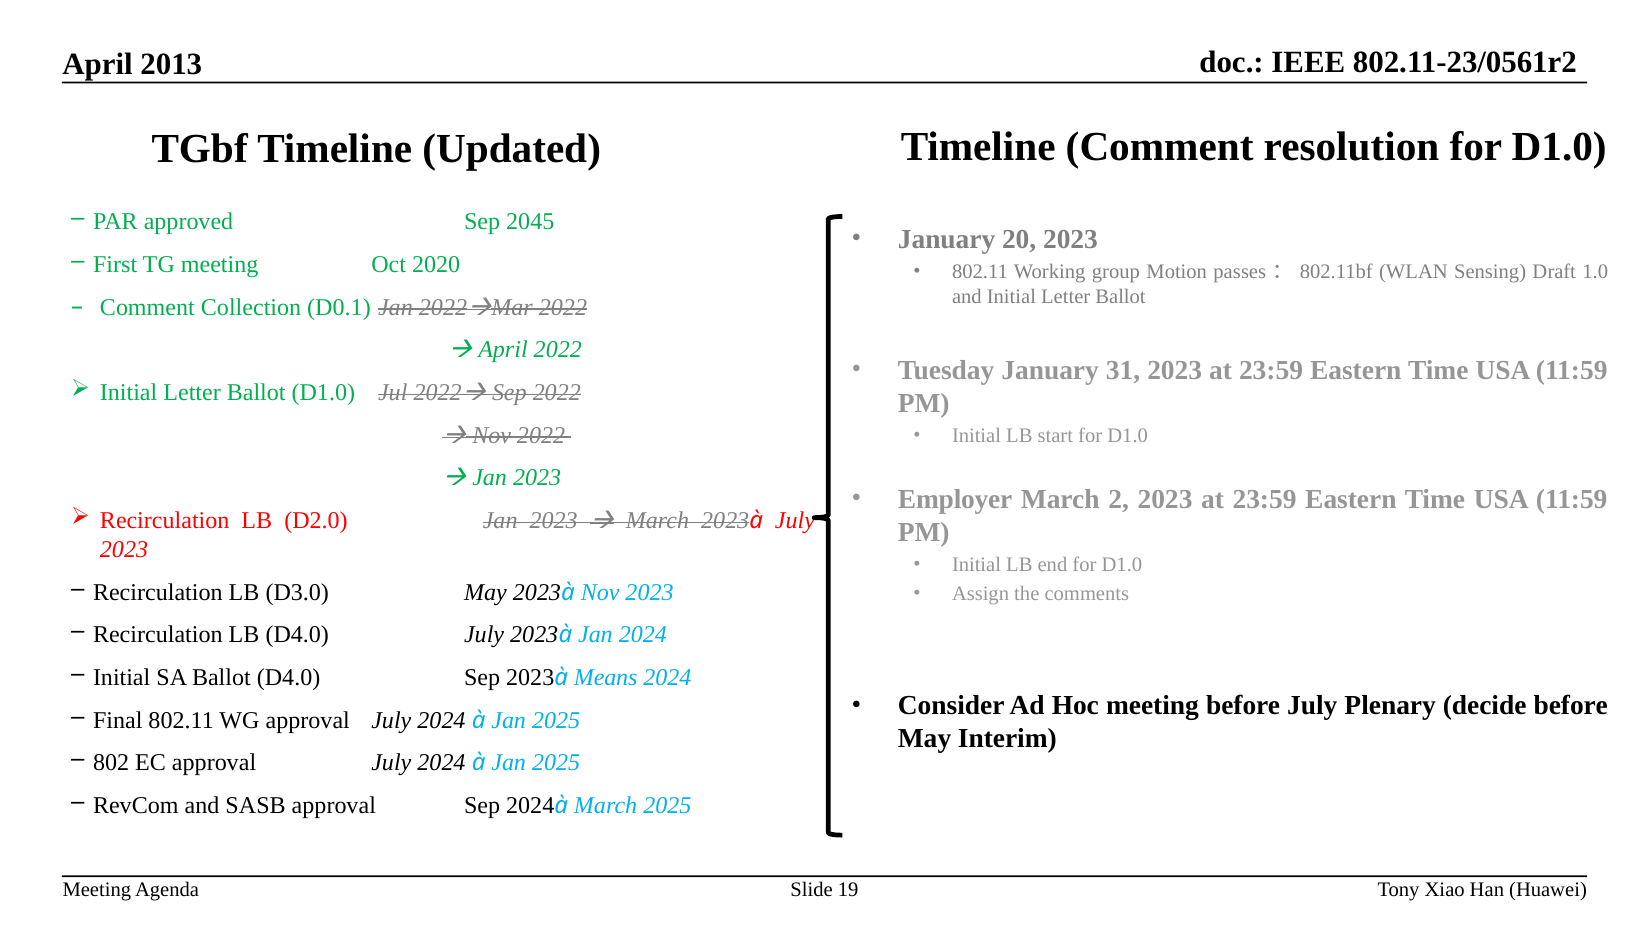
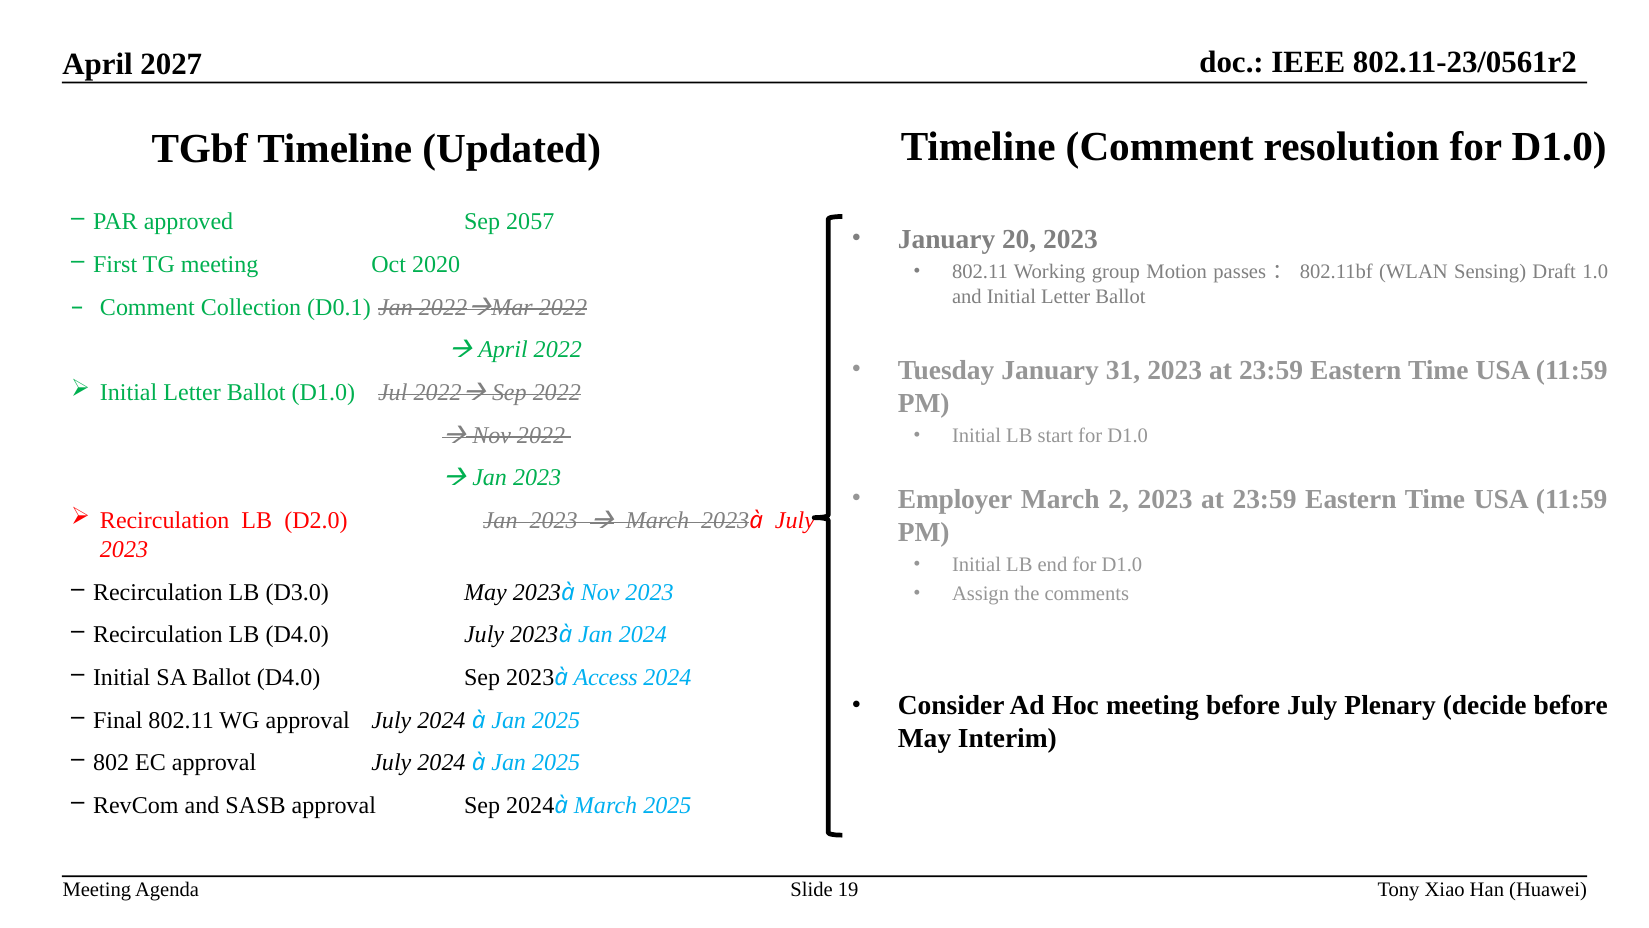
2013: 2013 -> 2027
2045: 2045 -> 2057
Means: Means -> Access
